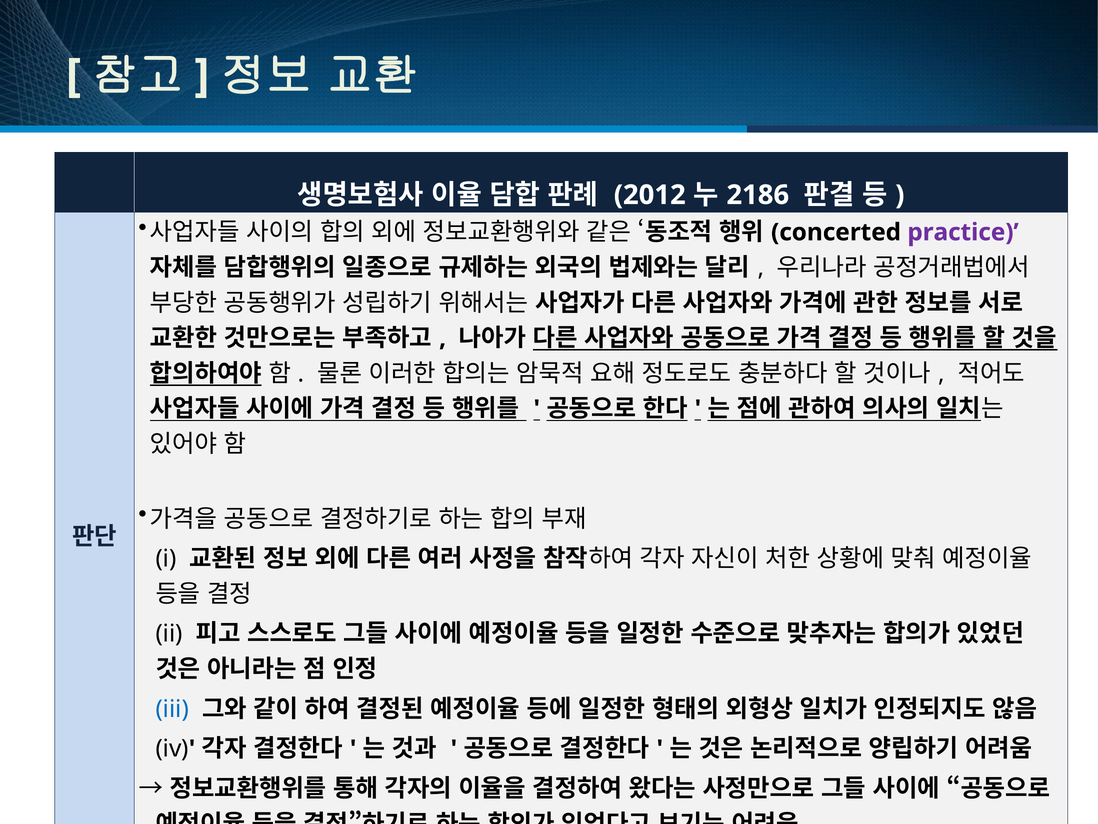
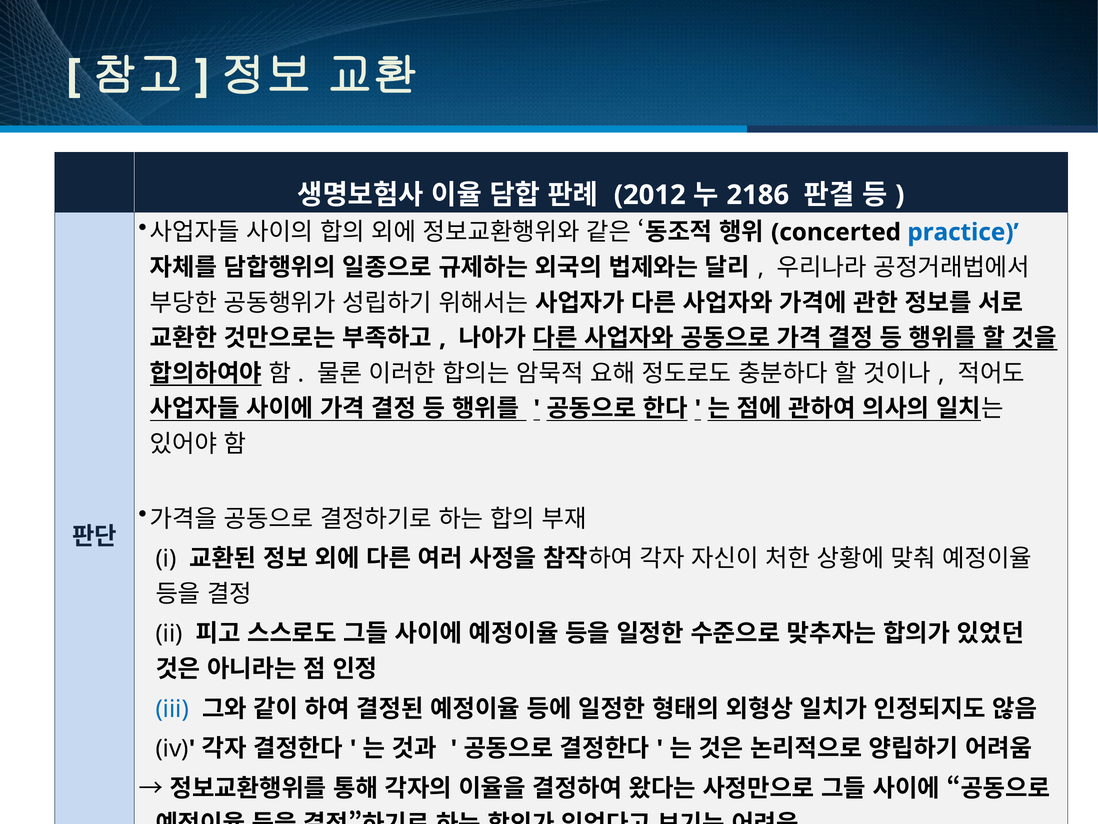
practice colour: purple -> blue
